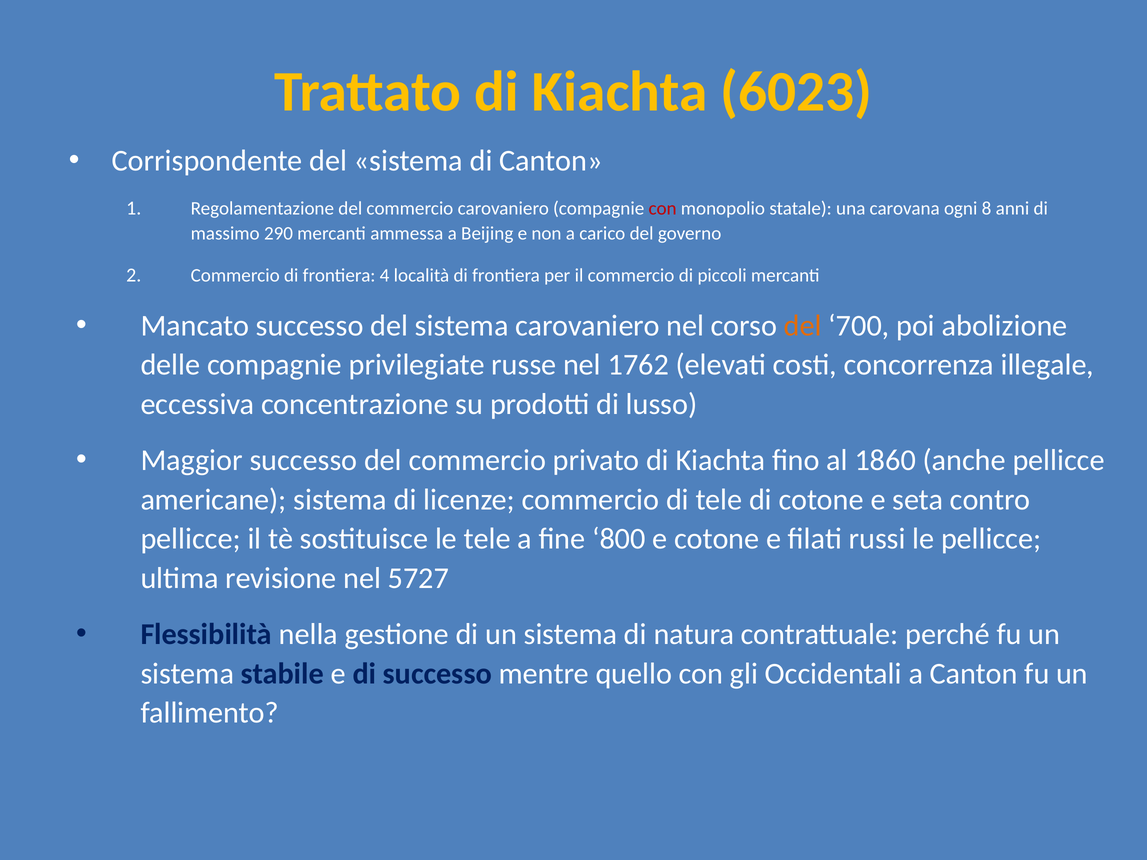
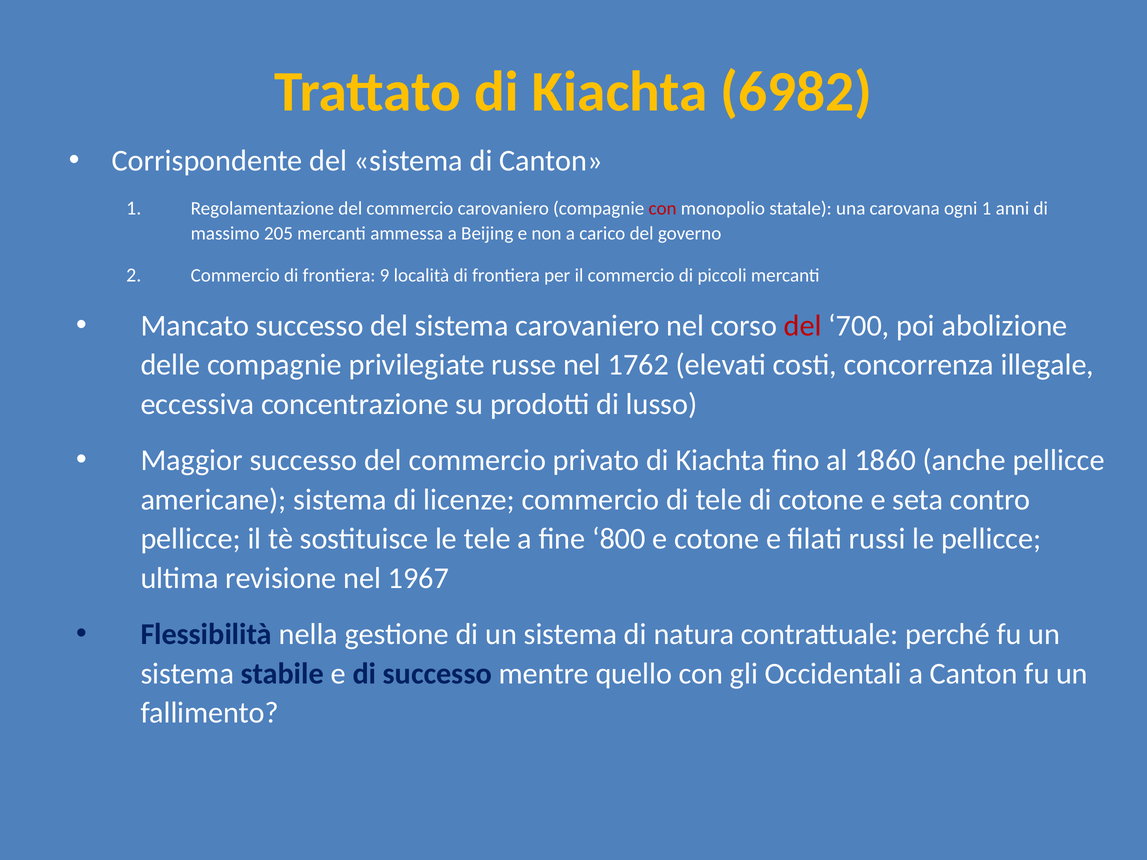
6023: 6023 -> 6982
ogni 8: 8 -> 1
290: 290 -> 205
4: 4 -> 9
del at (803, 326) colour: orange -> red
5727: 5727 -> 1967
